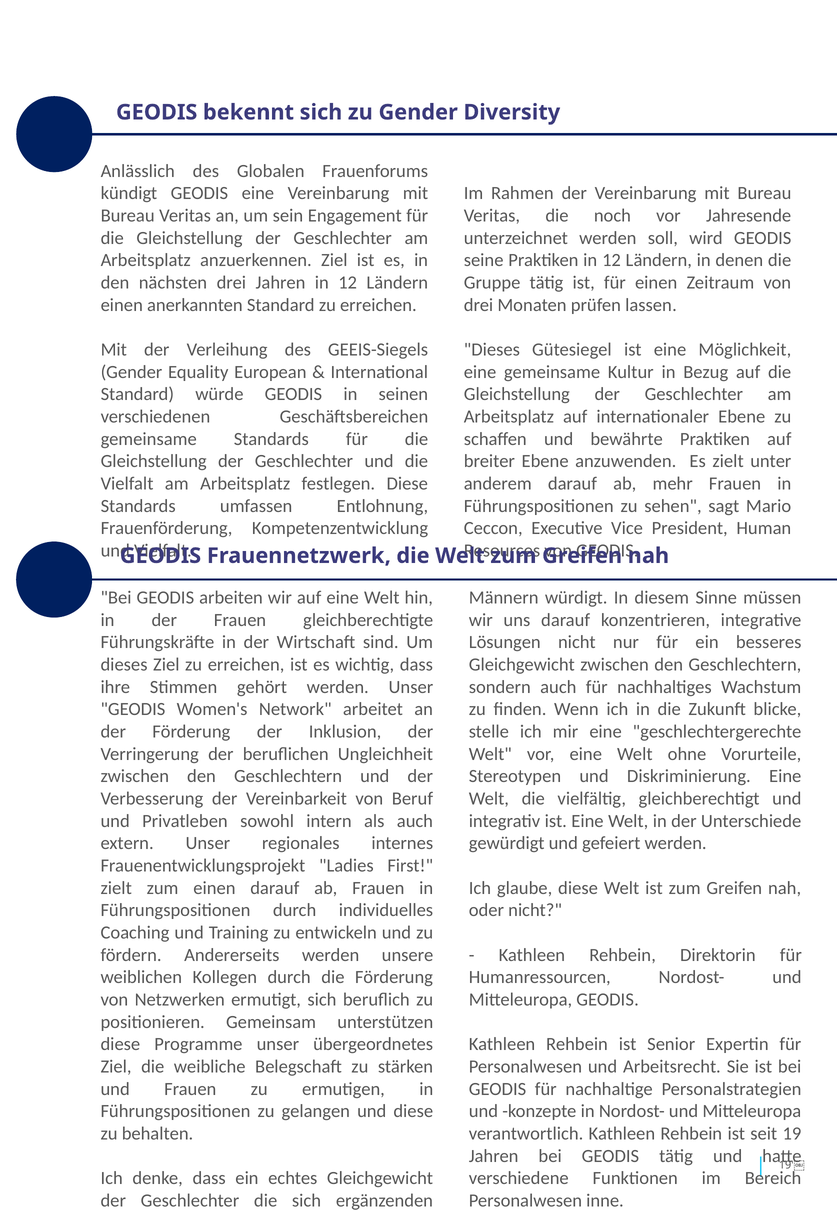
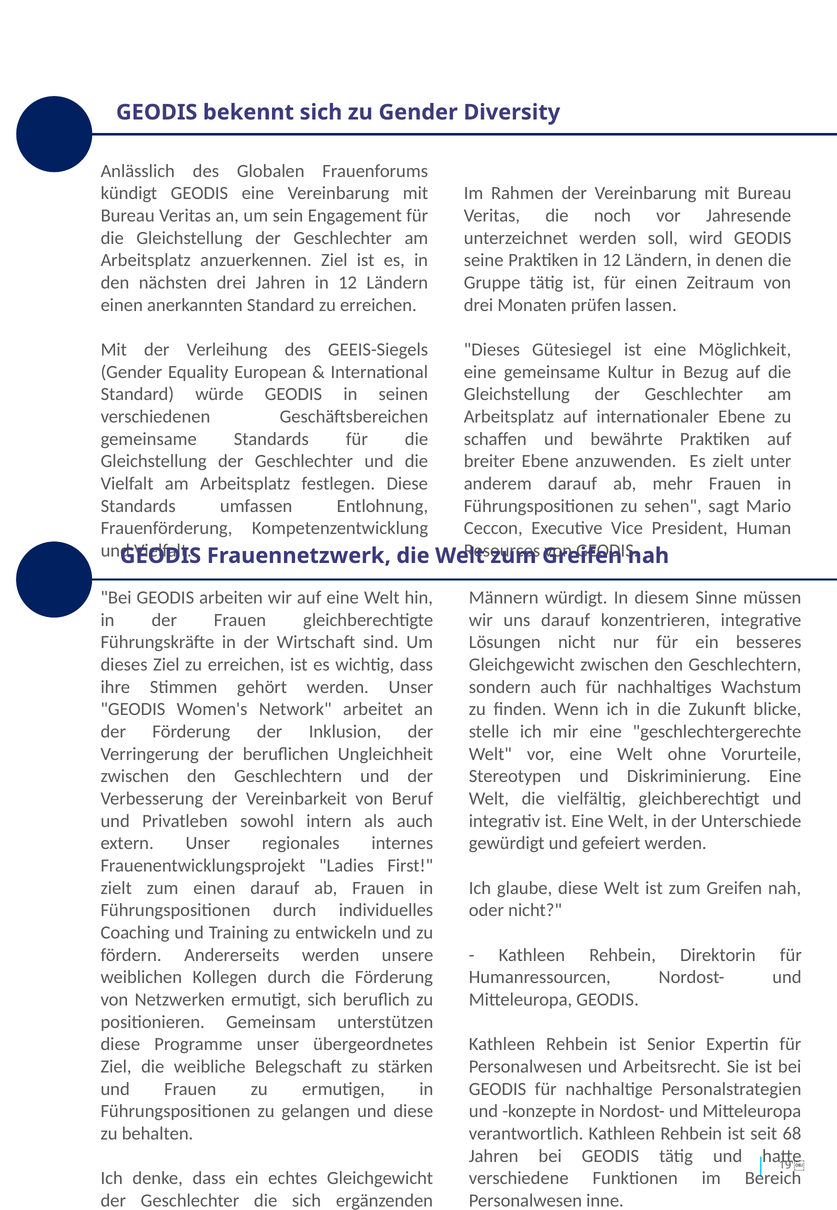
19: 19 -> 68
